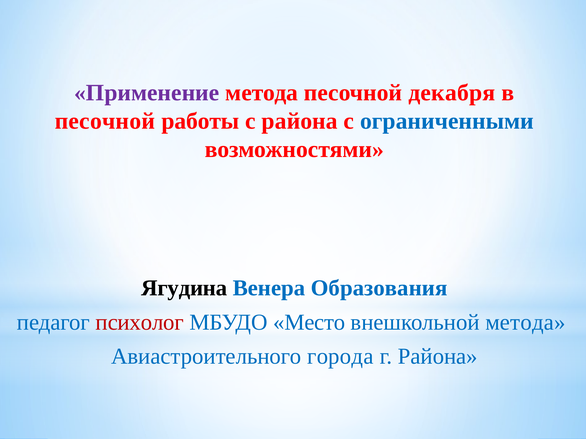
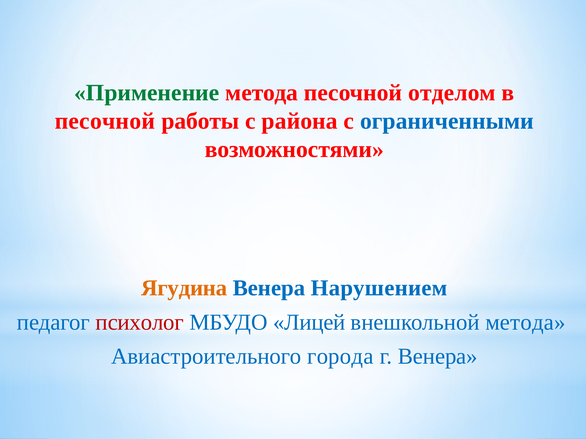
Применение colour: purple -> green
декабря: декабря -> отделом
Ягудина colour: black -> orange
Образования: Образования -> Нарушением
Место: Место -> Лицей
г Района: Района -> Венера
